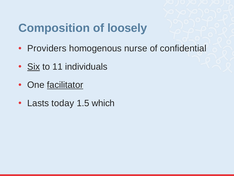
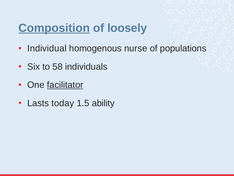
Composition underline: none -> present
Providers: Providers -> Individual
confidential: confidential -> populations
Six underline: present -> none
11: 11 -> 58
which: which -> ability
